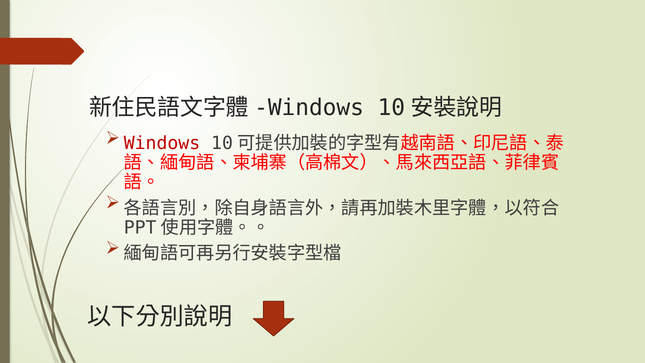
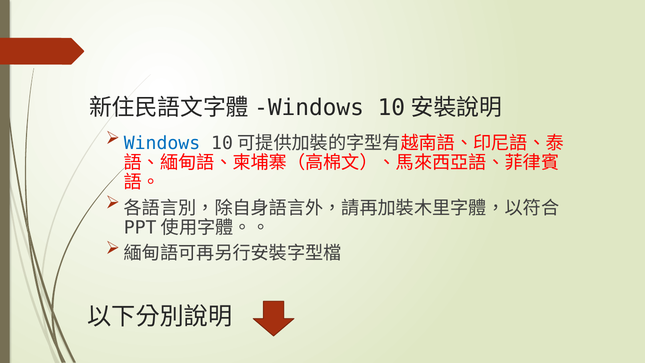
Windows colour: red -> blue
